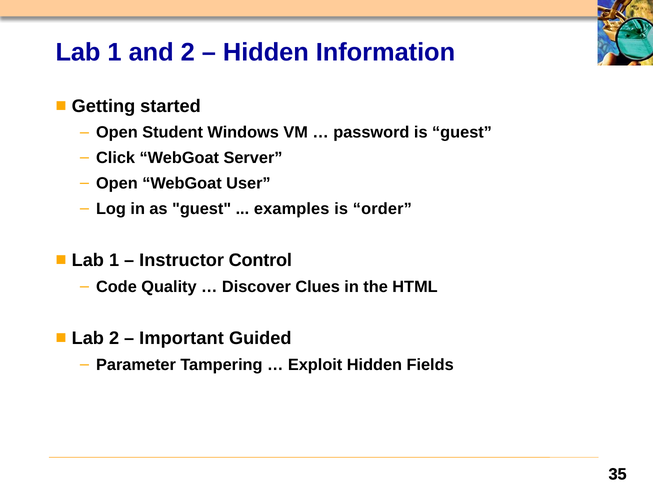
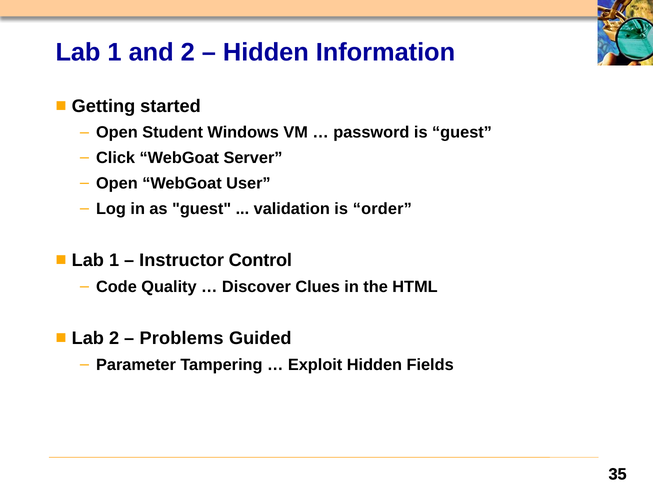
examples: examples -> validation
Important: Important -> Problems
